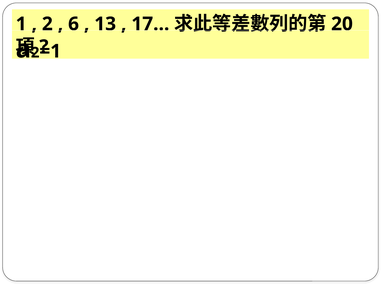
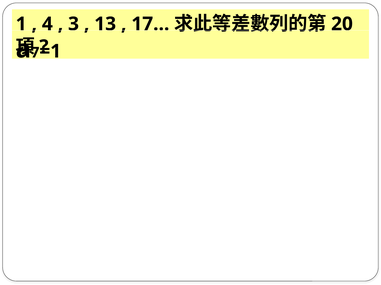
2 at (47, 24): 2 -> 4
6: 6 -> 3
2 at (35, 53): 2 -> 7
